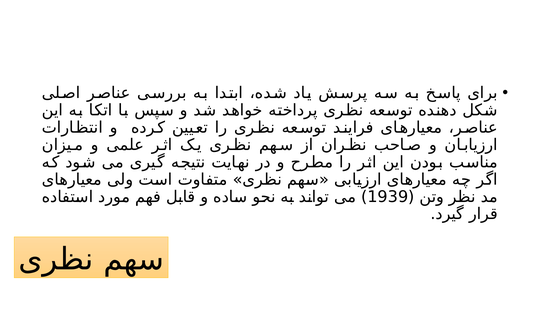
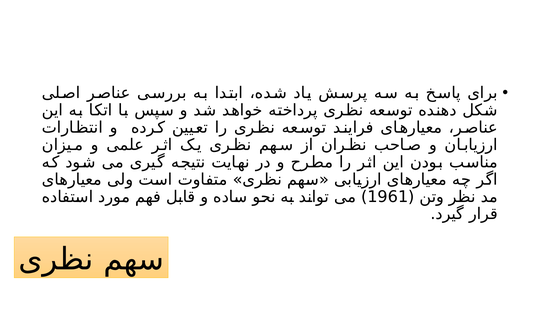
1939: 1939 -> 1961
